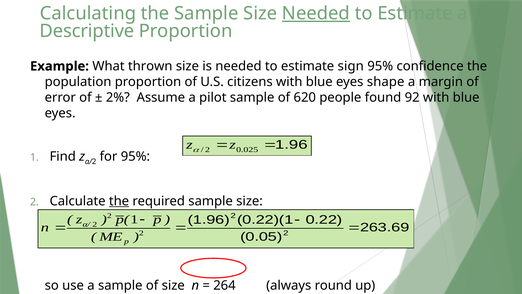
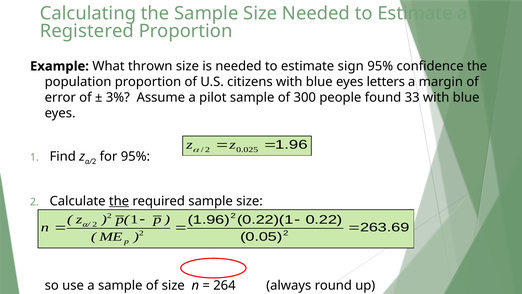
Needed at (316, 13) underline: present -> none
Descriptive: Descriptive -> Registered
shape: shape -> letters
2%: 2% -> 3%
620: 620 -> 300
92: 92 -> 33
